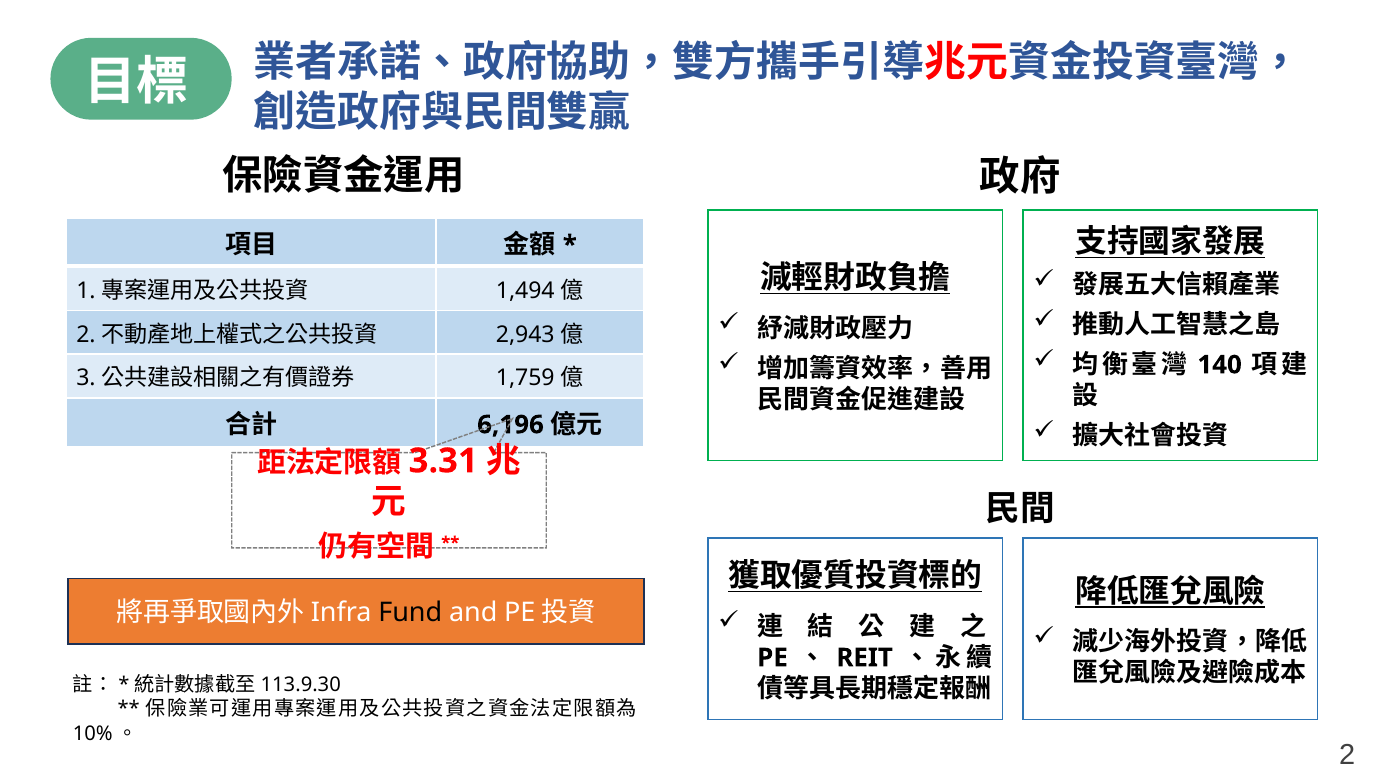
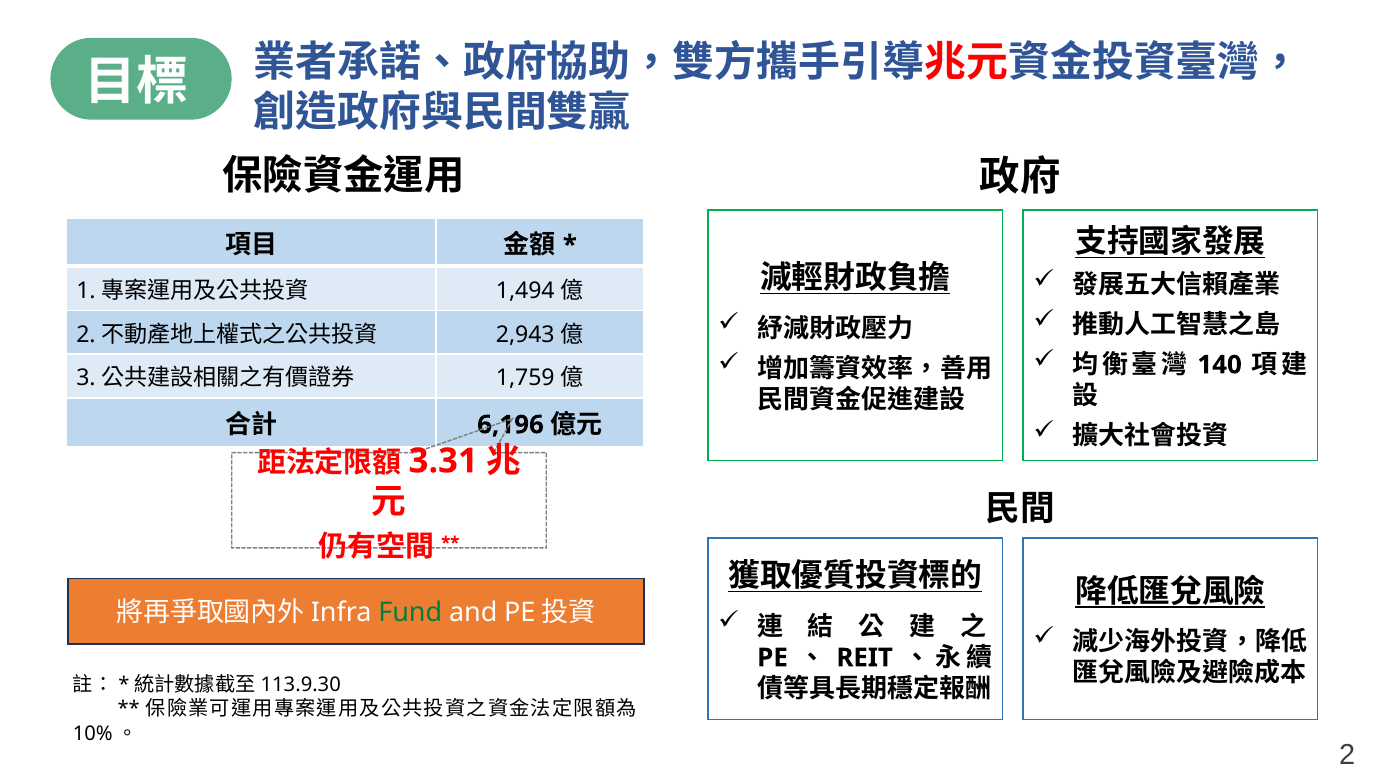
Fund colour: black -> green
